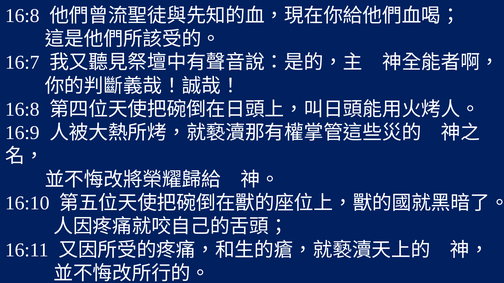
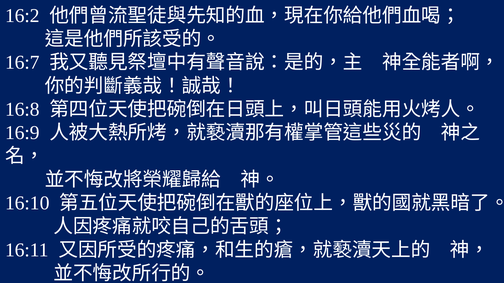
16:8 at (22, 16): 16:8 -> 16:2
